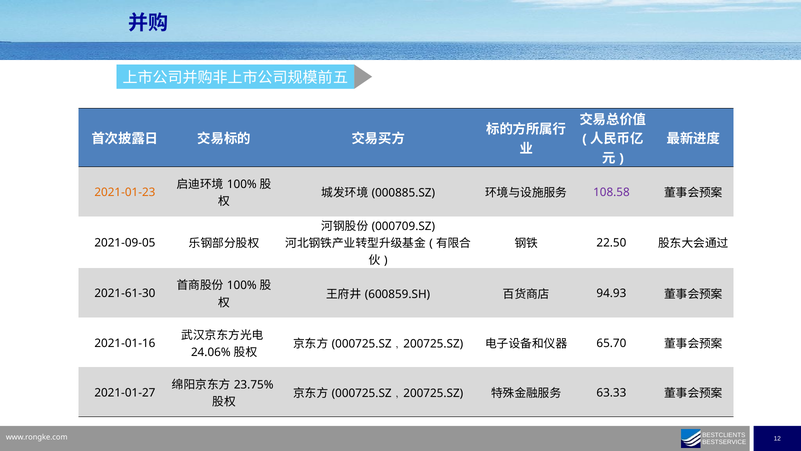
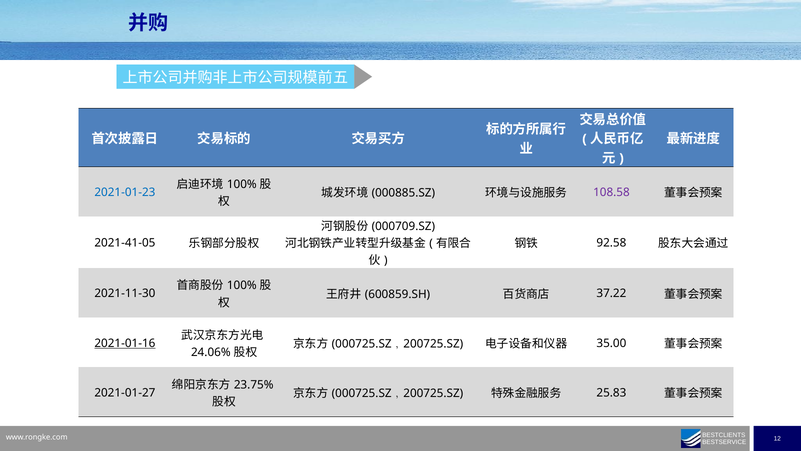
2021-01-23 colour: orange -> blue
22.50: 22.50 -> 92.58
2021-09-05: 2021-09-05 -> 2021-41-05
94.93: 94.93 -> 37.22
2021-61-30: 2021-61-30 -> 2021-11-30
65.70: 65.70 -> 35.00
2021-01-16 underline: none -> present
63.33: 63.33 -> 25.83
